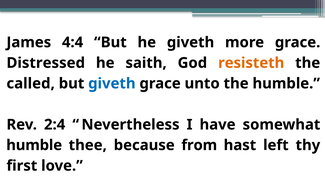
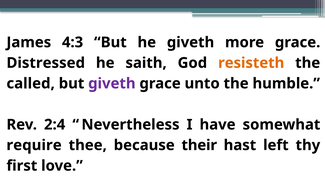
4:4: 4:4 -> 4:3
giveth at (112, 83) colour: blue -> purple
humble at (34, 145): humble -> require
from: from -> their
